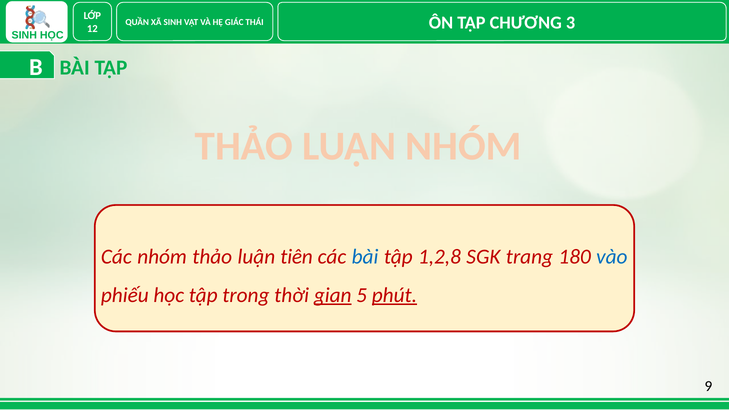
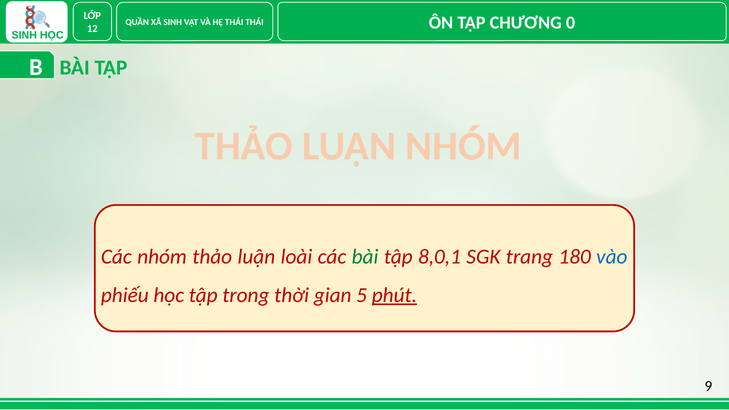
HỆ GIÁC: GIÁC -> THÁI
3: 3 -> 0
tiên: tiên -> loài
bài at (365, 257) colour: blue -> green
1,2,8: 1,2,8 -> 8,0,1
gian underline: present -> none
